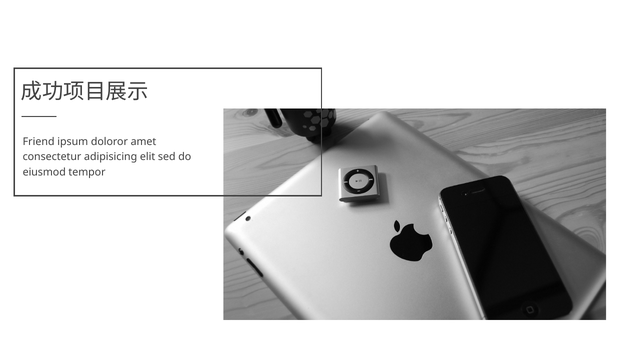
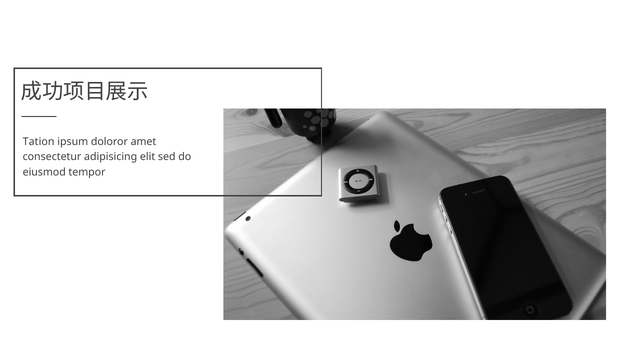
Friend: Friend -> Tation
